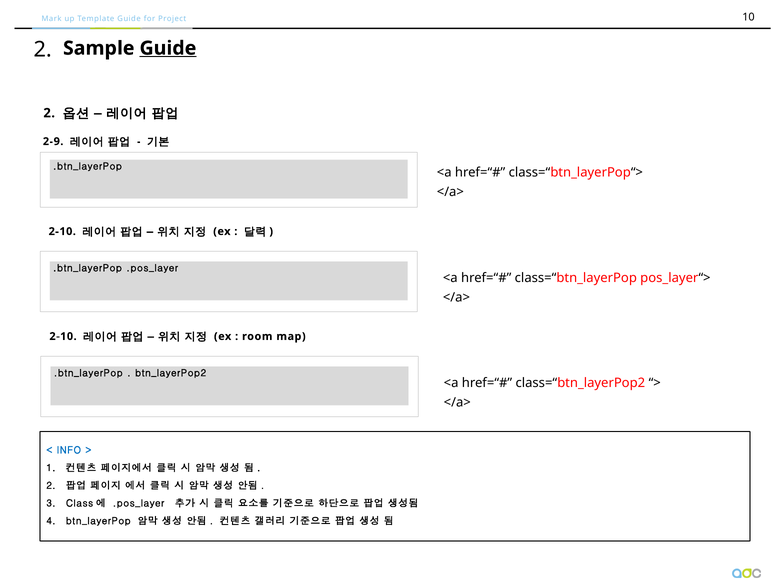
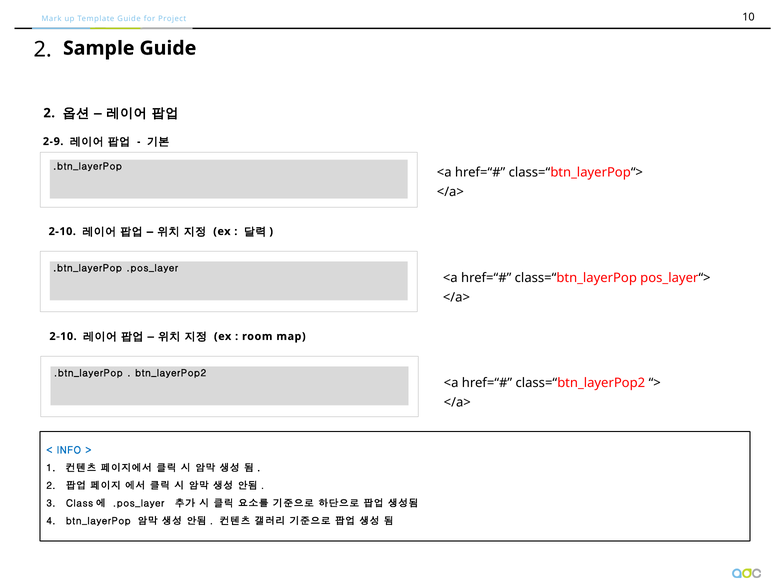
Guide at (168, 48) underline: present -> none
